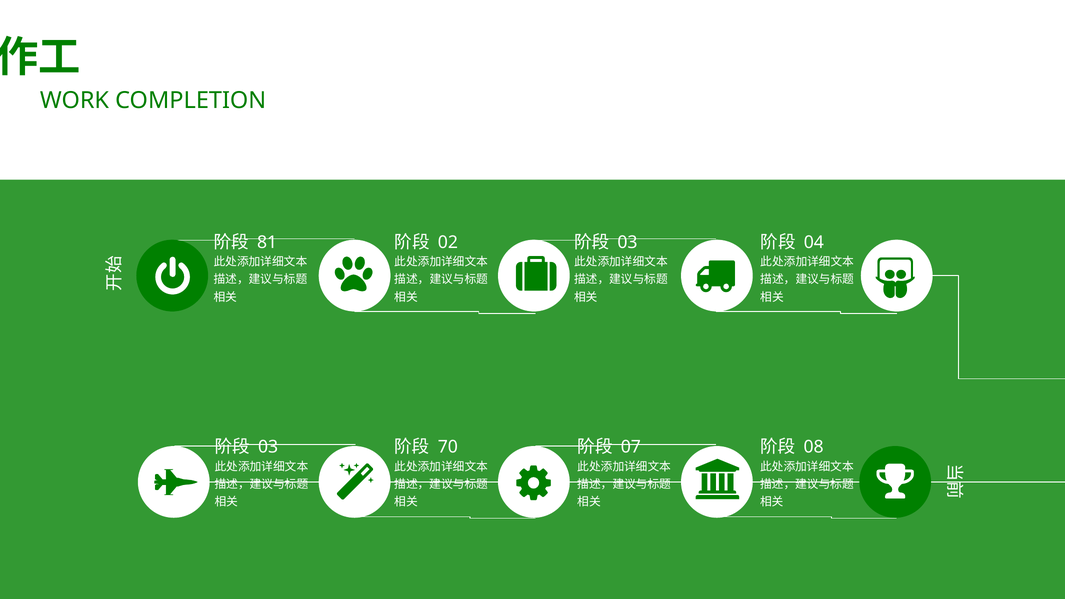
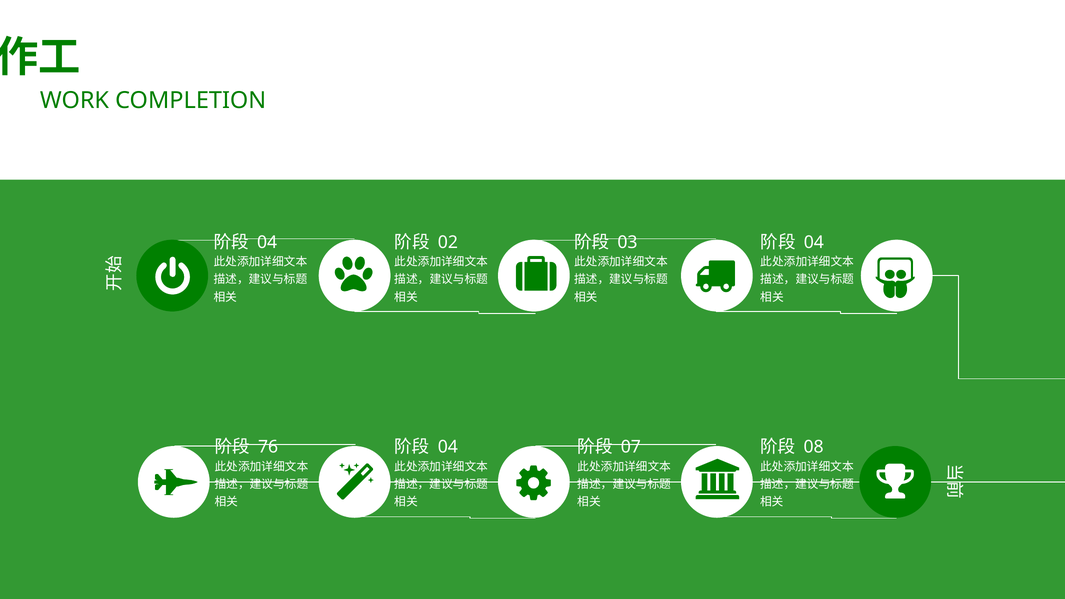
81 at (267, 242): 81 -> 04
03 at (268, 447): 03 -> 76
70 at (448, 447): 70 -> 04
